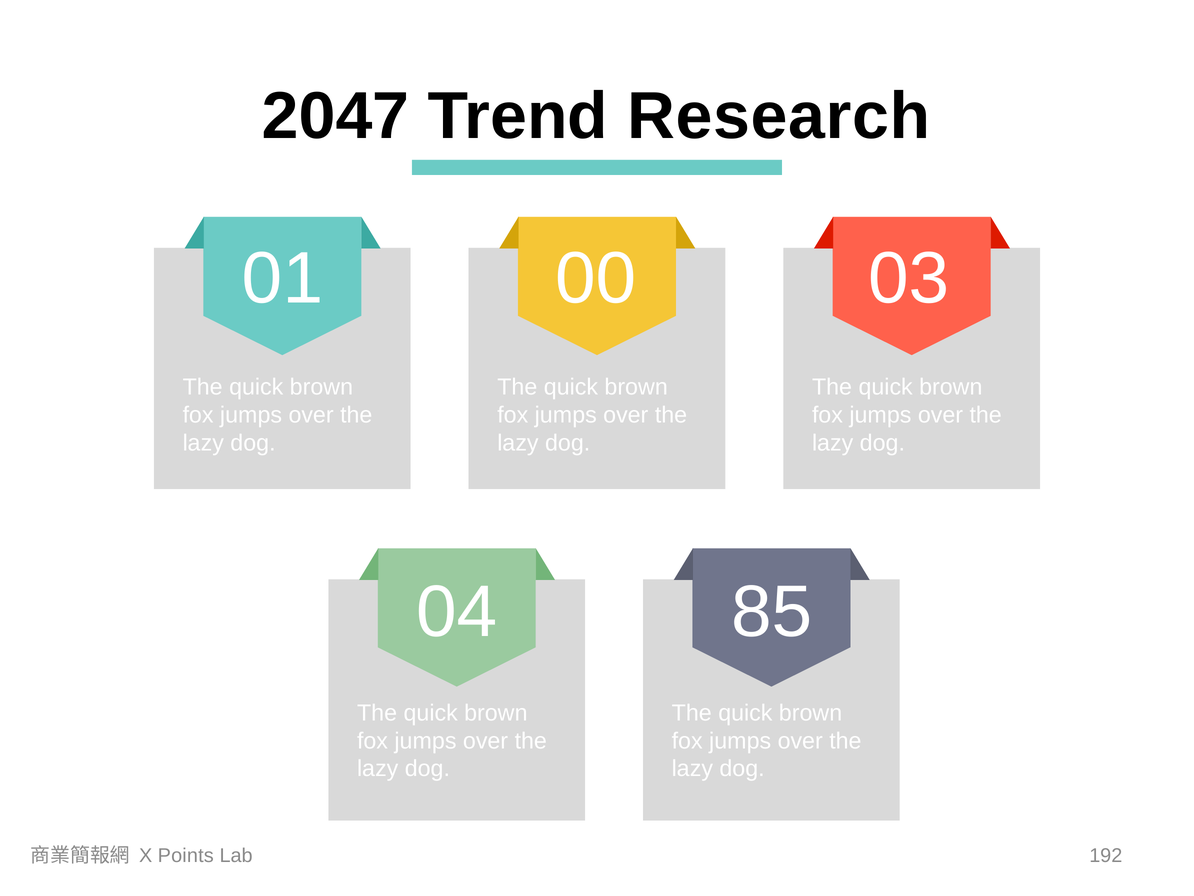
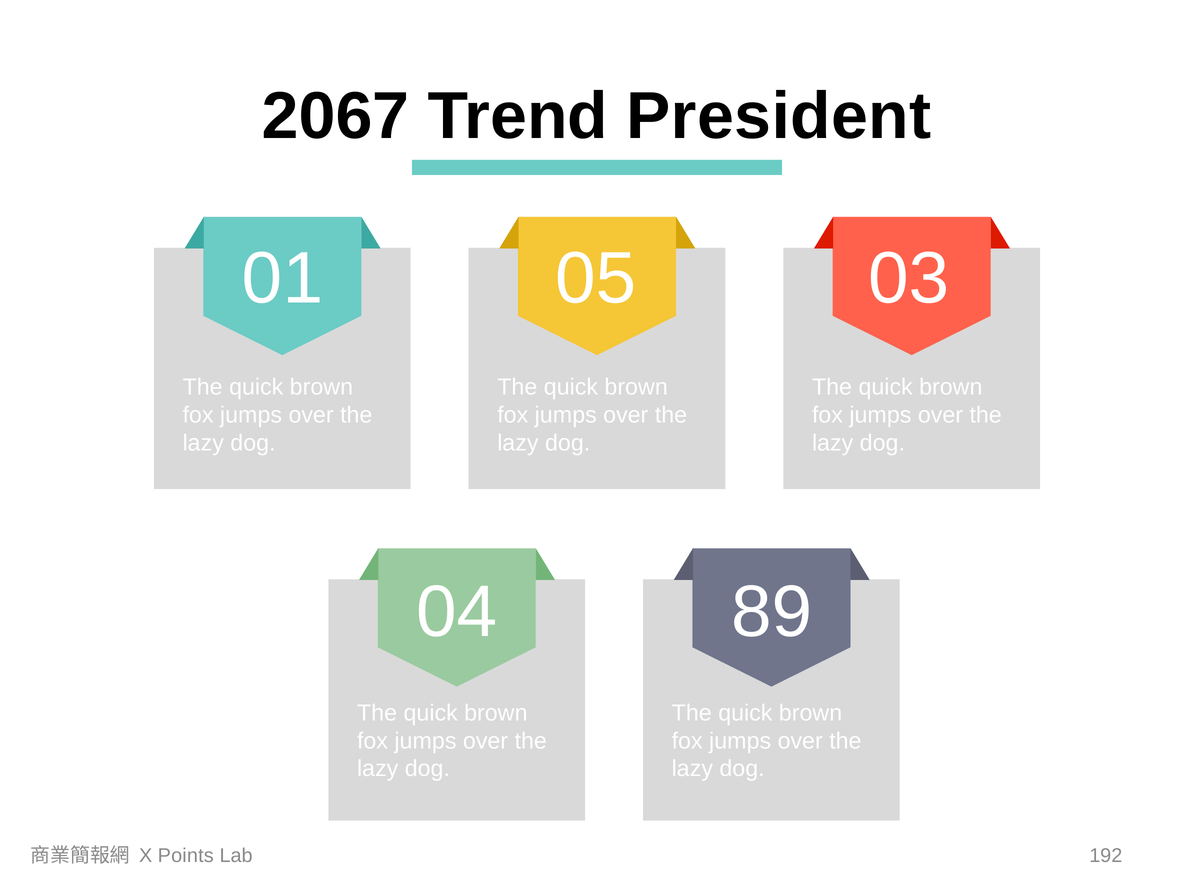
2047: 2047 -> 2067
Research: Research -> President
00: 00 -> 05
85: 85 -> 89
